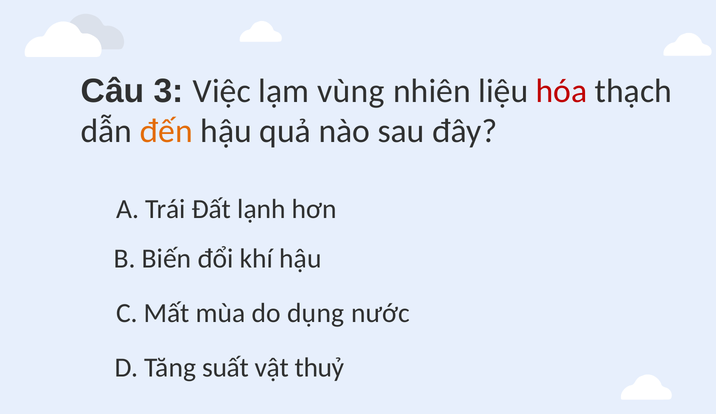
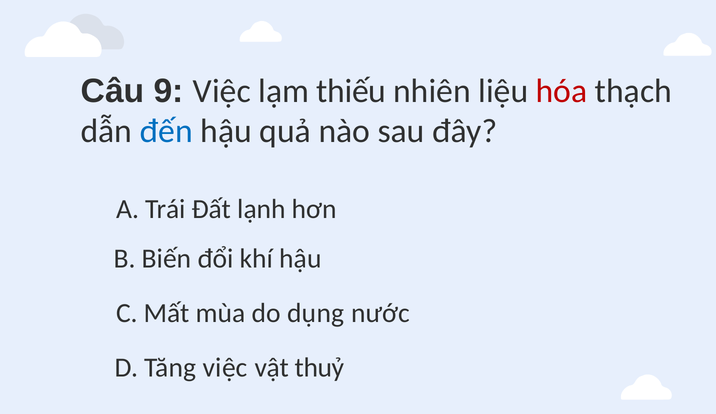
3: 3 -> 9
vùng: vùng -> thiếu
đến colour: orange -> blue
Tăng suất: suất -> việc
